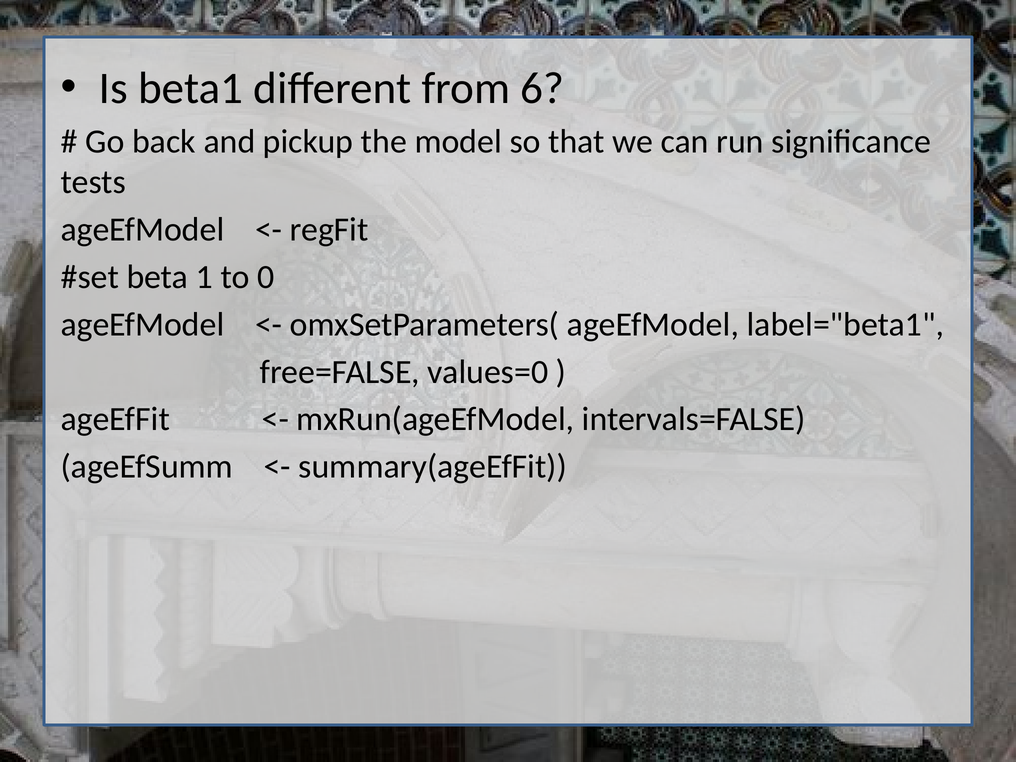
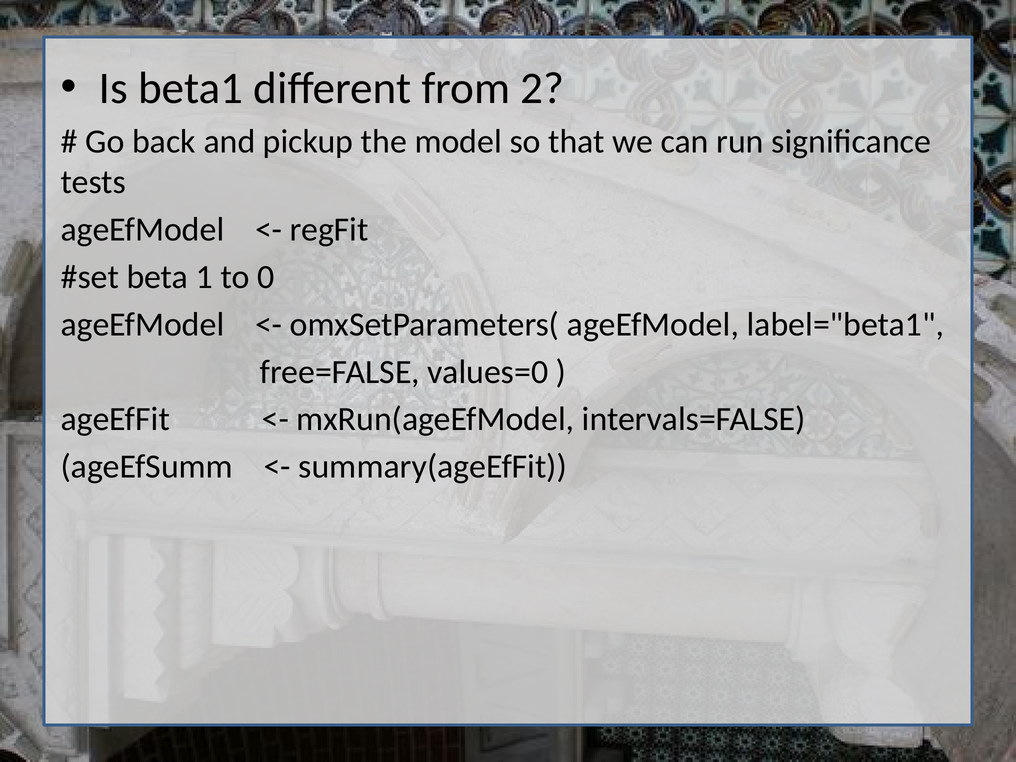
6: 6 -> 2
